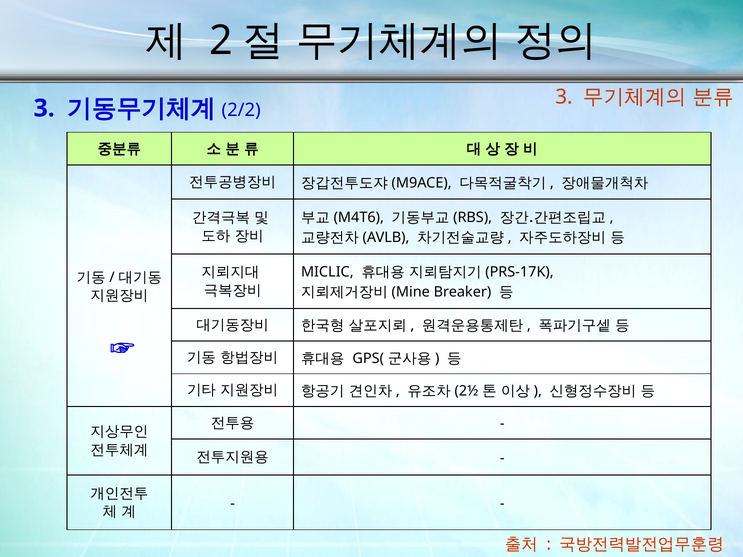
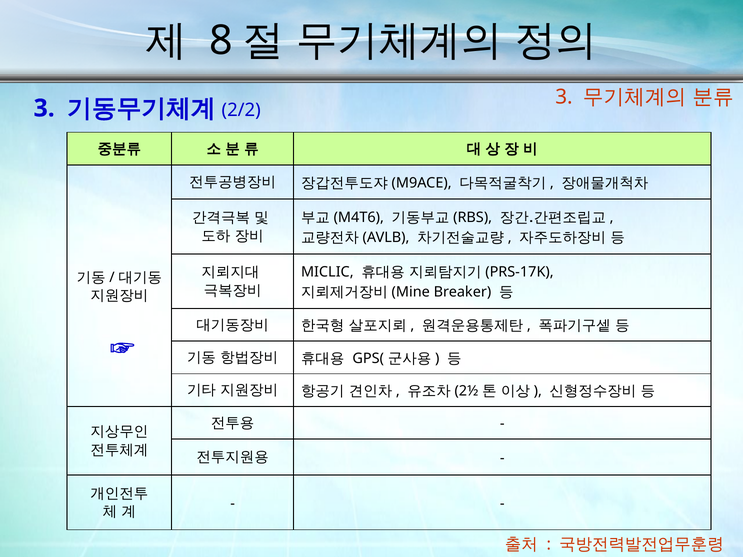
2: 2 -> 8
